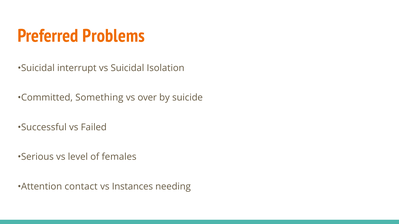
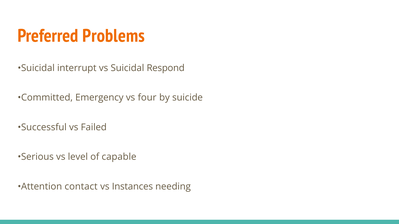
Isolation: Isolation -> Respond
Something: Something -> Emergency
over: over -> four
females: females -> capable
